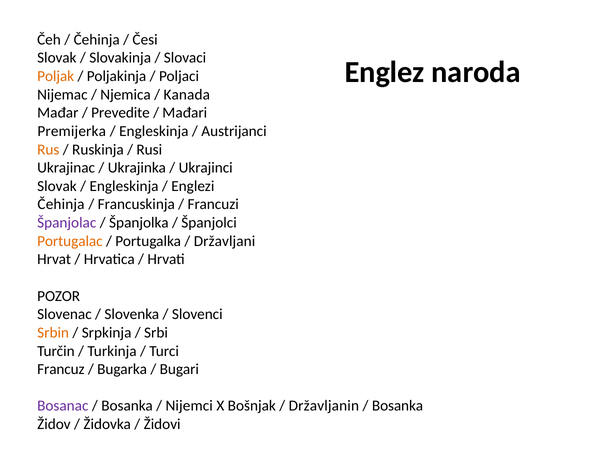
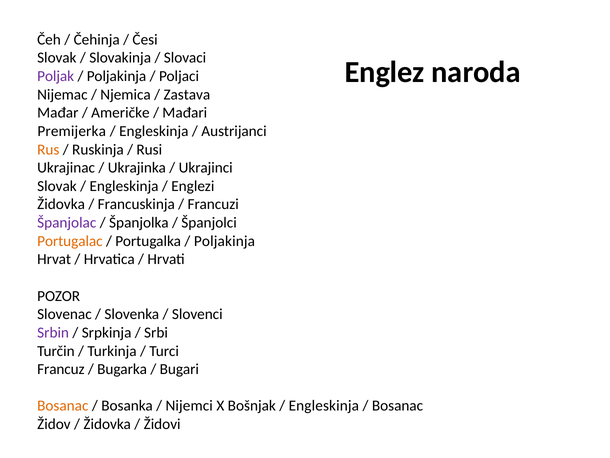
Poljak colour: orange -> purple
Kanada: Kanada -> Zastava
Prevedite: Prevedite -> Američke
Čehinja at (61, 204): Čehinja -> Židovka
Državljani at (225, 241): Državljani -> Poljakinja
Srbin colour: orange -> purple
Bosanac at (63, 406) colour: purple -> orange
Državljanin at (324, 406): Državljanin -> Engleskinja
Bosanka at (398, 406): Bosanka -> Bosanac
